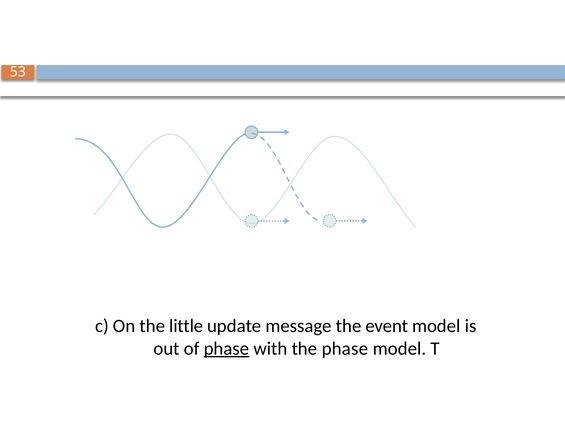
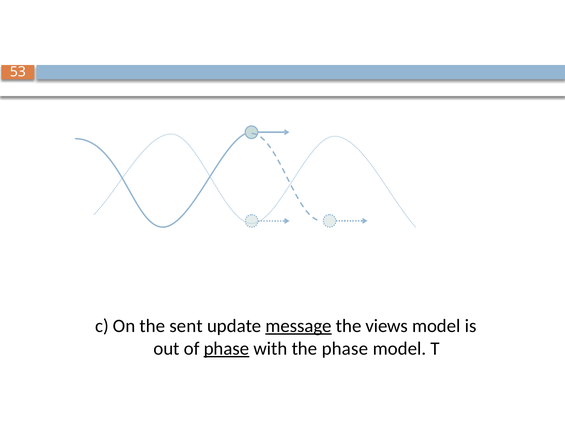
little: little -> sent
message underline: none -> present
event: event -> views
